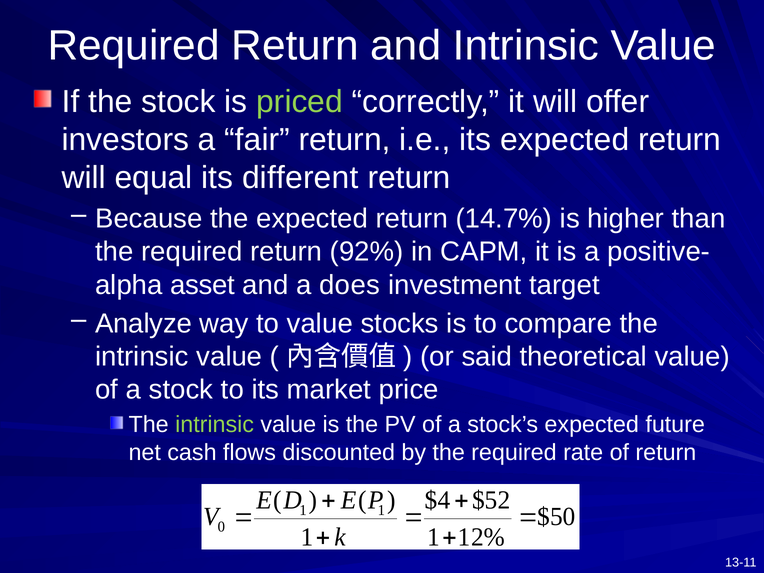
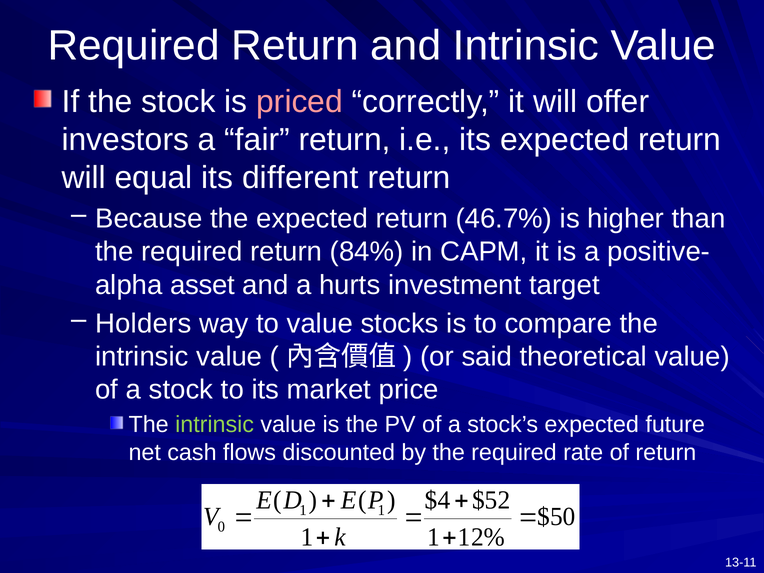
priced colour: light green -> pink
14.7%: 14.7% -> 46.7%
92%: 92% -> 84%
does: does -> hurts
Analyze: Analyze -> Holders
